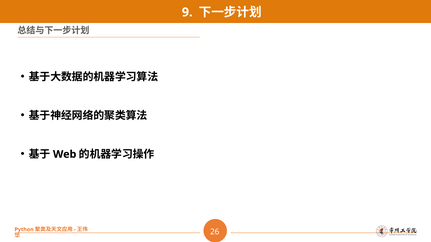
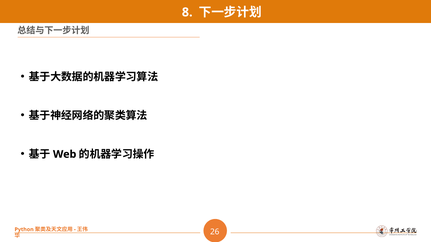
9: 9 -> 8
